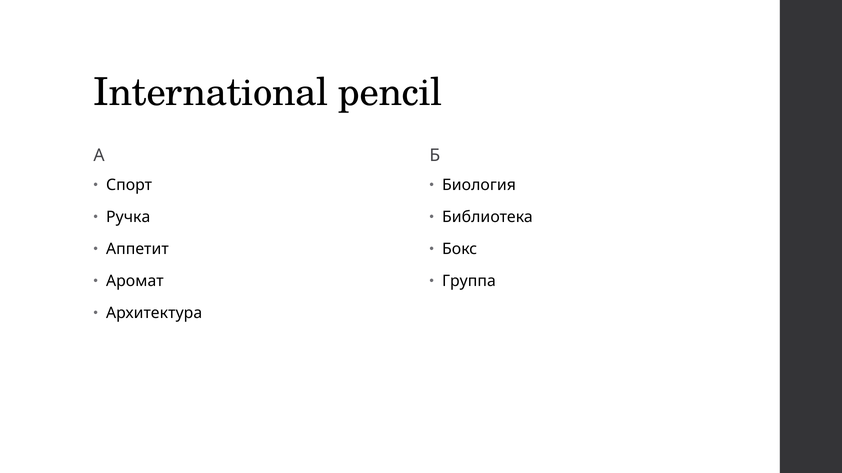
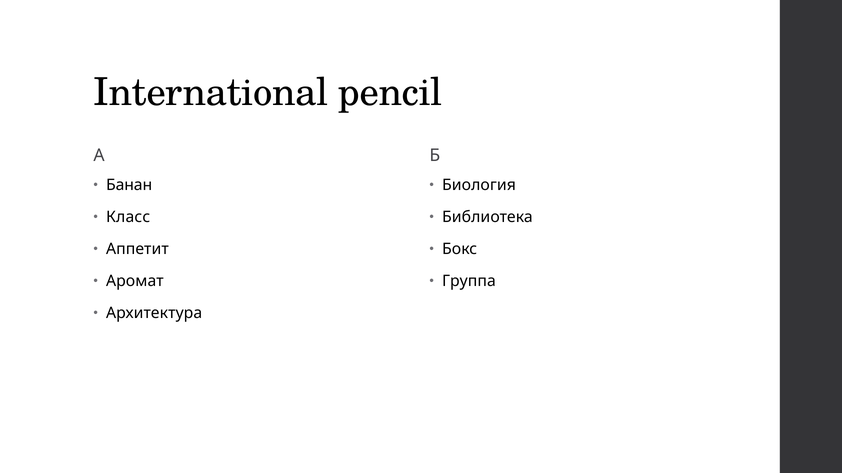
Спорт: Спорт -> Банан
Ручка: Ручка -> Класс
